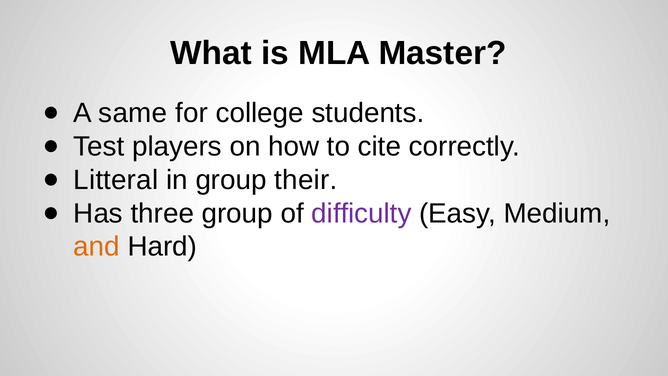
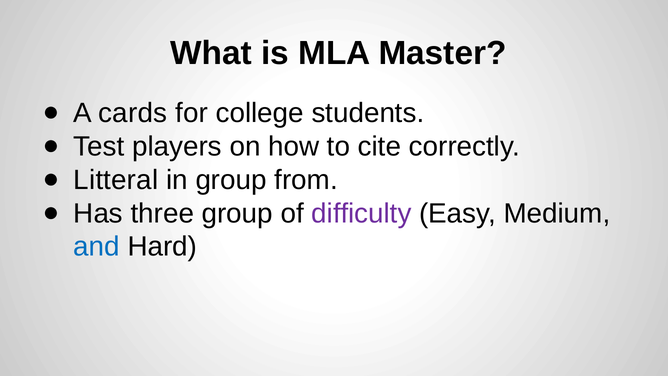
same: same -> cards
their: their -> from
and colour: orange -> blue
